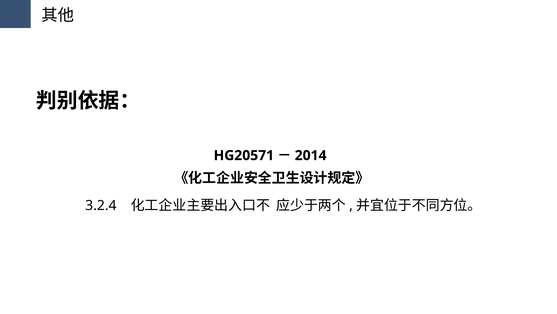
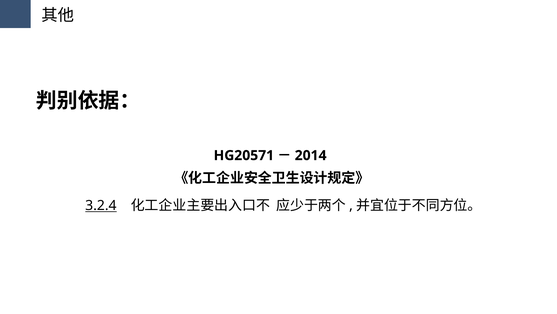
3.2.4 underline: none -> present
